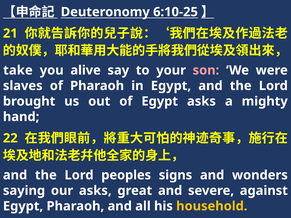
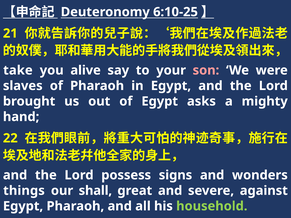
peoples: peoples -> possess
saying: saying -> things
our asks: asks -> shall
household colour: yellow -> light green
